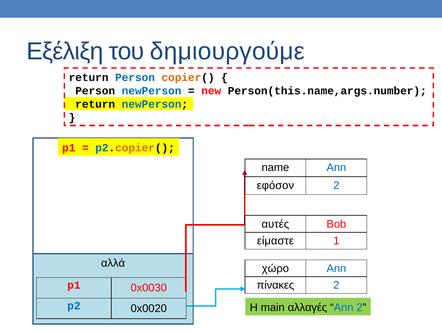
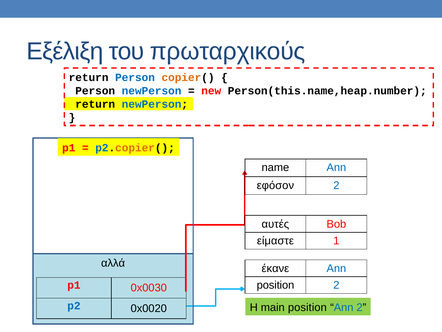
δημιουργούμε: δημιουργούμε -> πρωταρχικούς
Person(this.name,args.number: Person(this.name,args.number -> Person(this.name,heap.number
χώρο: χώρο -> έκανε
πίνακες at (275, 285): πίνακες -> position
main αλλαγές: αλλαγές -> position
